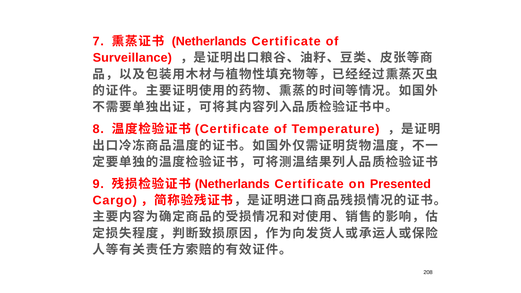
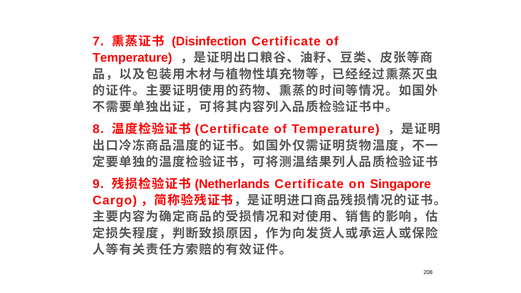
Netherlands at (209, 41): Netherlands -> Disinfection
Surveillance at (132, 58): Surveillance -> Temperature
Presented: Presented -> Singapore
